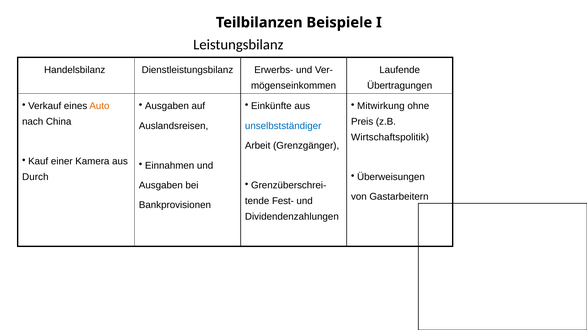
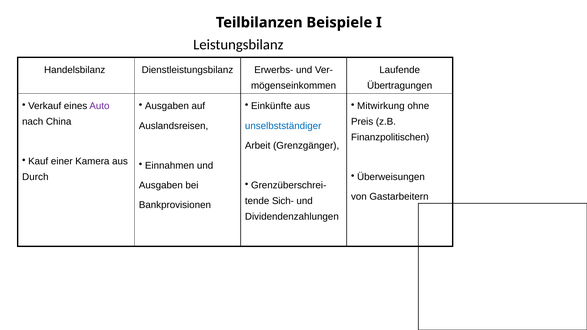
Auto colour: orange -> purple
Wirtschaftspolitik: Wirtschaftspolitik -> Finanzpolitischen
Fest-: Fest- -> Sich-
